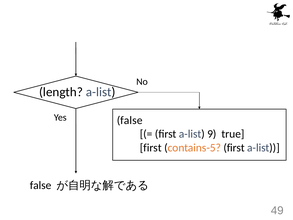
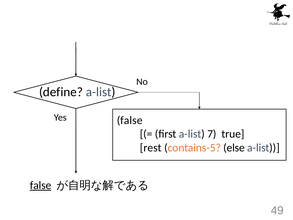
length: length -> define
9: 9 -> 7
first at (151, 148): first -> rest
contains-5 first: first -> else
false at (41, 185) underline: none -> present
